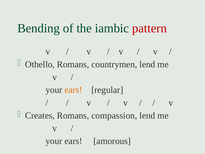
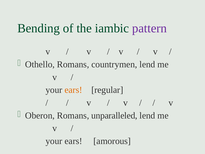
pattern colour: red -> purple
Creates: Creates -> Oberon
compassion: compassion -> unparalleled
